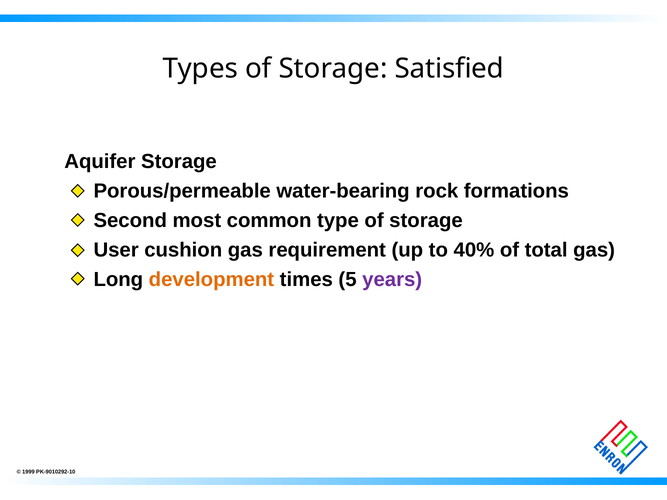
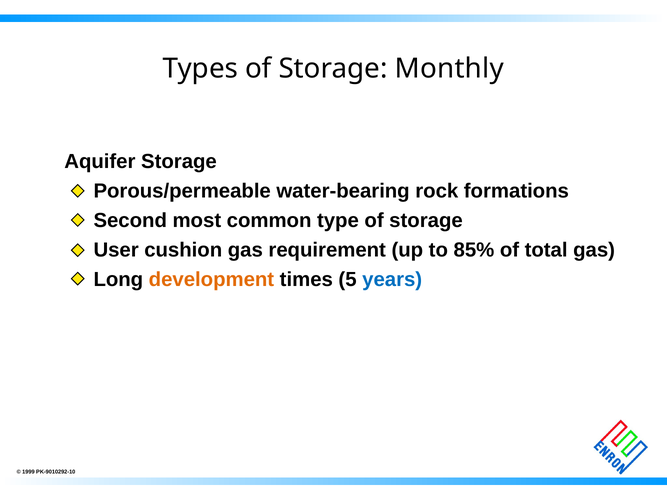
Satisfied: Satisfied -> Monthly
40%: 40% -> 85%
years colour: purple -> blue
